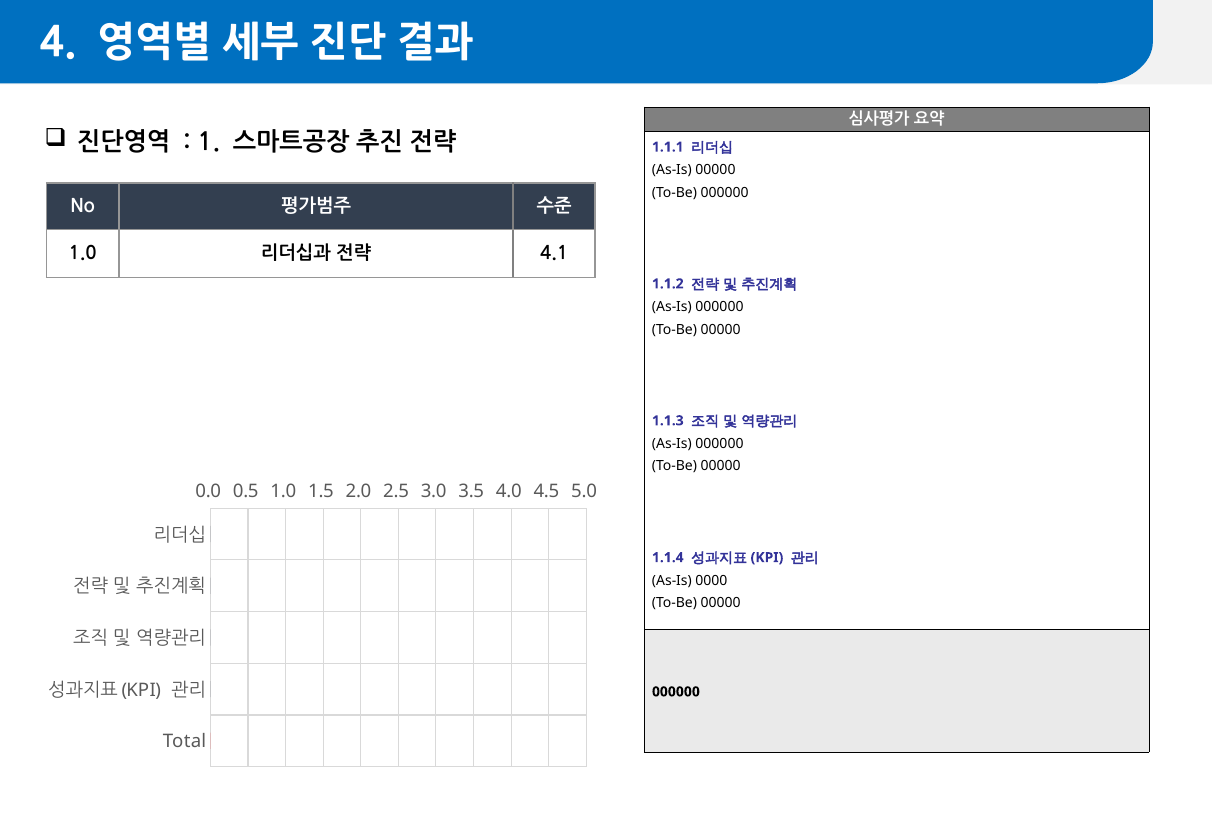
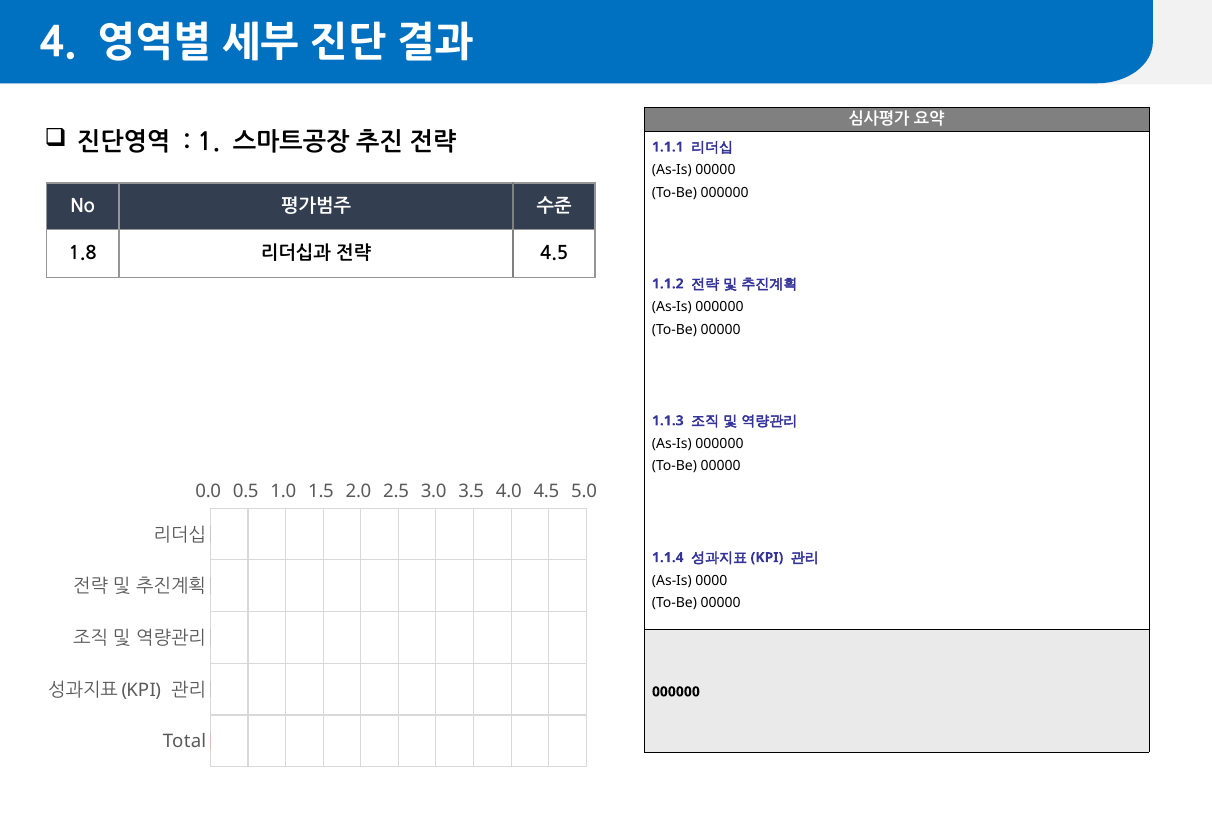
1.0 at (83, 254): 1.0 -> 1.8
4.1 at (554, 254): 4.1 -> 4.5
